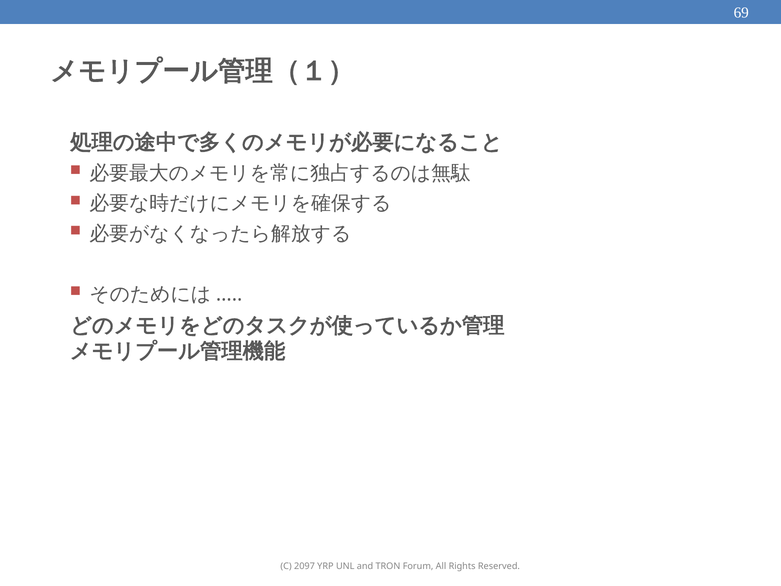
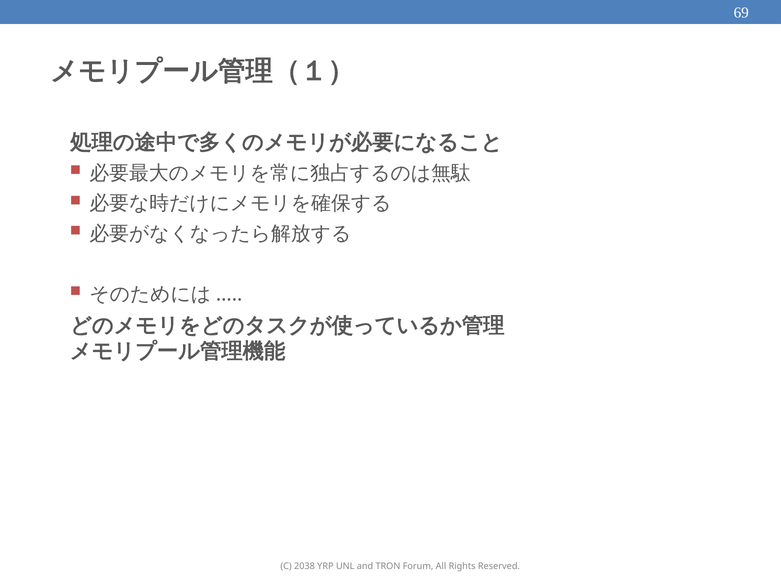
2097: 2097 -> 2038
